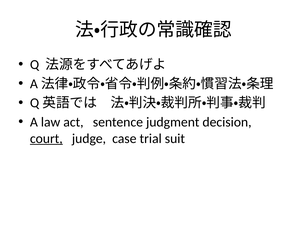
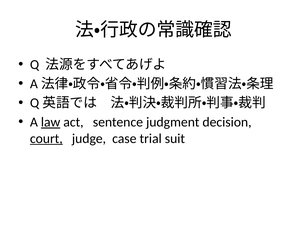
law underline: none -> present
